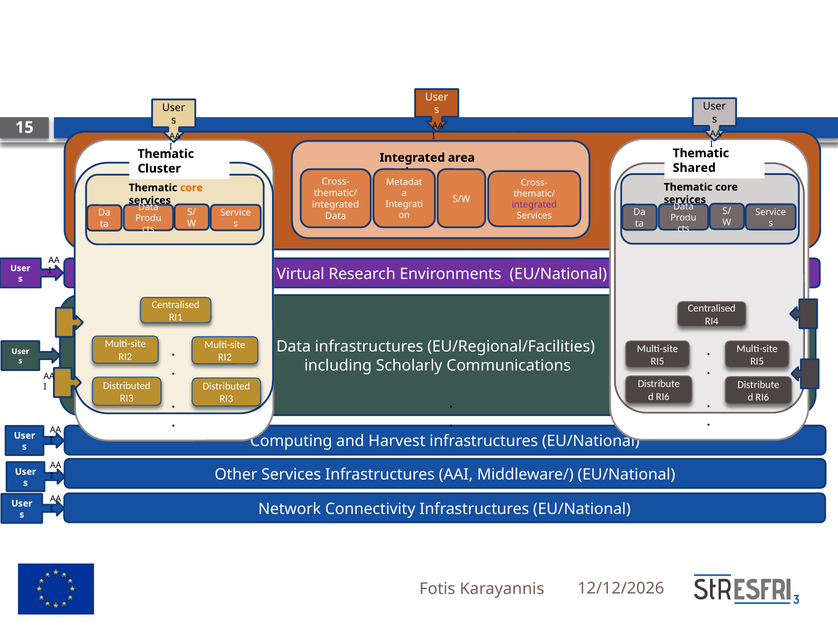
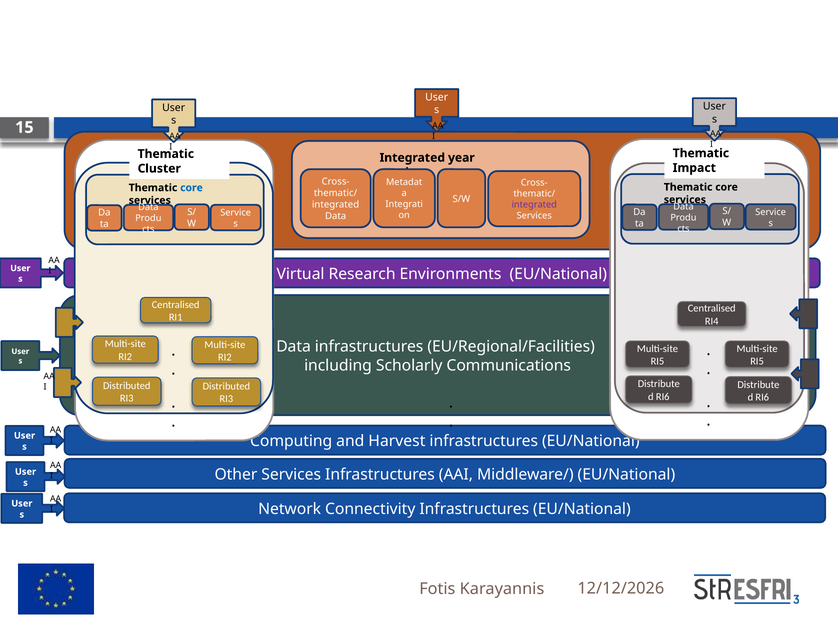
area: area -> year
Shared: Shared -> Impact
core at (191, 188) colour: orange -> blue
